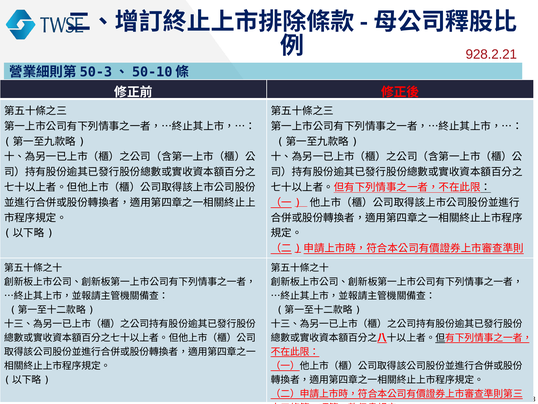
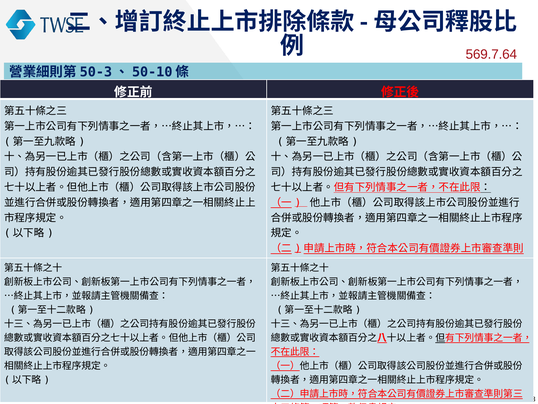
928.2.21: 928.2.21 -> 569.7.64
